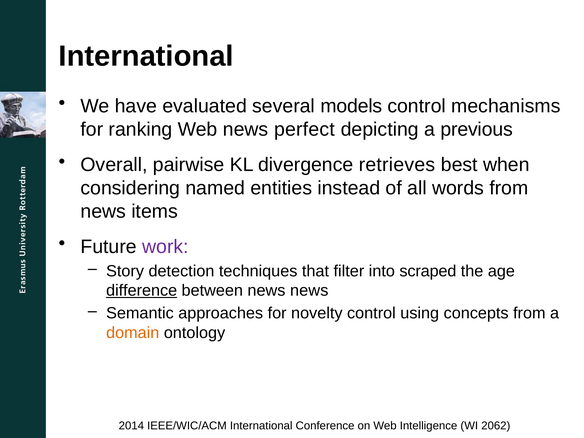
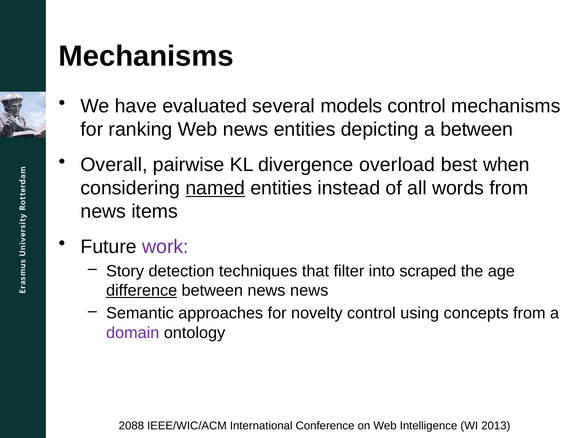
International at (146, 56): International -> Mechanisms
news perfect: perfect -> entities
a previous: previous -> between
retrieves: retrieves -> overload
named underline: none -> present
domain colour: orange -> purple
2014: 2014 -> 2088
2062: 2062 -> 2013
